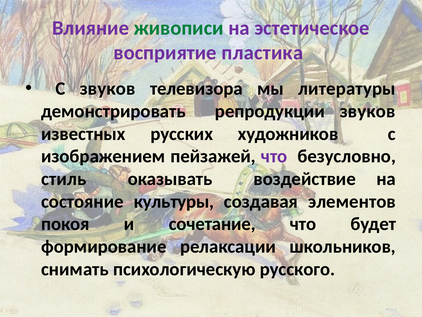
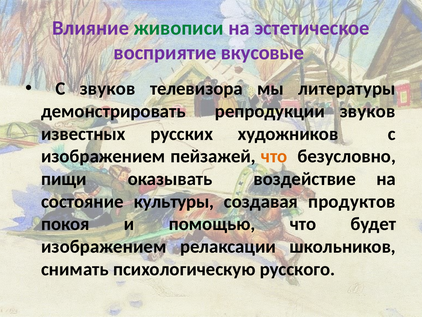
пластика: пластика -> вкусовые
что at (274, 156) colour: purple -> orange
стиль: стиль -> пищи
элементов: элементов -> продуктов
сочетание: сочетание -> помощью
формирование at (104, 246): формирование -> изображением
